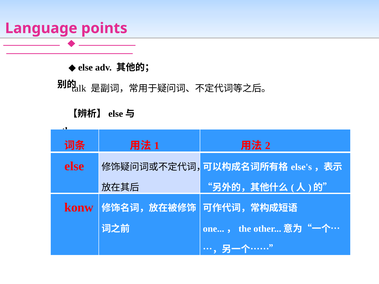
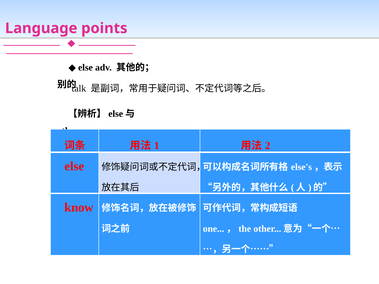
konw: konw -> know
